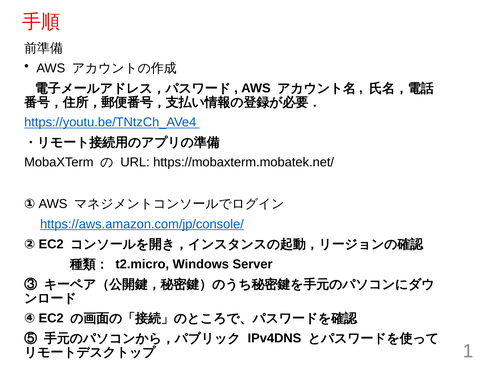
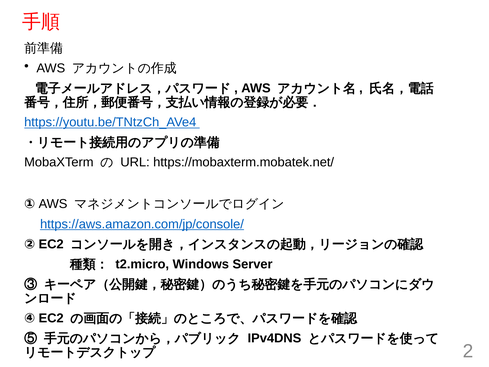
1: 1 -> 2
